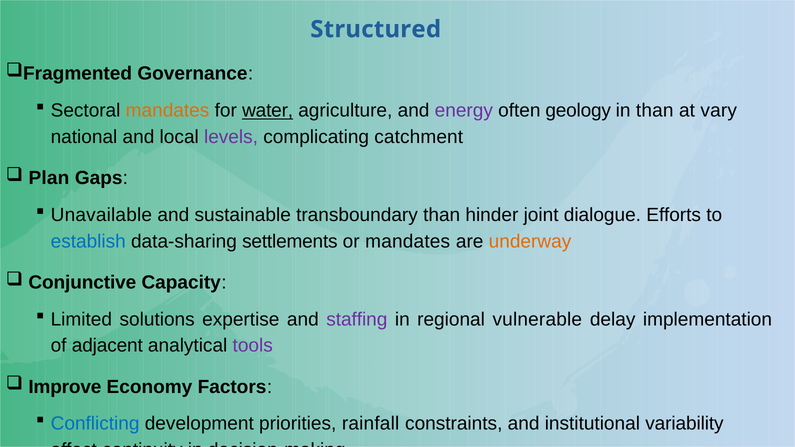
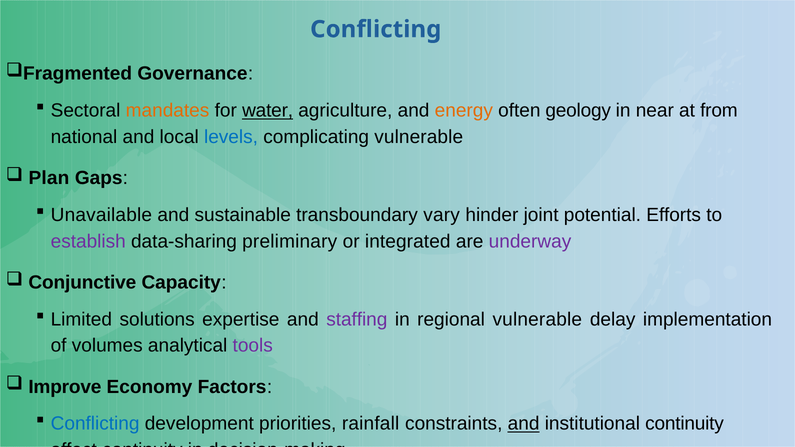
Structured at (376, 29): Structured -> Conflicting
energy colour: purple -> orange
in than: than -> near
vary: vary -> from
levels colour: purple -> blue
complicating catchment: catchment -> vulnerable
transboundary than: than -> vary
dialogue: dialogue -> potential
establish colour: blue -> purple
settlements: settlements -> preliminary
or mandates: mandates -> integrated
underway colour: orange -> purple
adjacent: adjacent -> volumes
and at (524, 424) underline: none -> present
institutional variability: variability -> continuity
